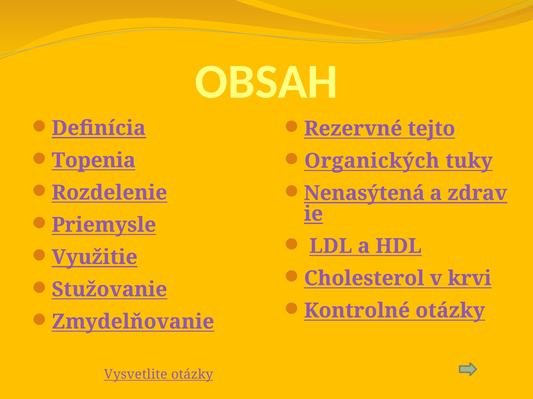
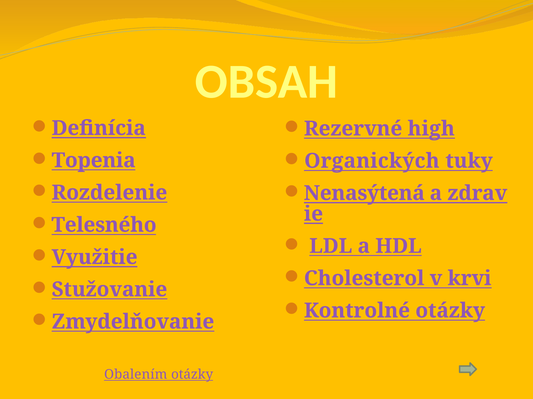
tejto: tejto -> high
Priemysle: Priemysle -> Telesného
Vysvetlite: Vysvetlite -> Obalením
